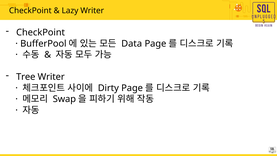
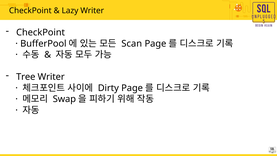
Data: Data -> Scan
